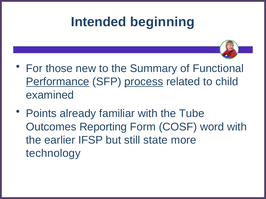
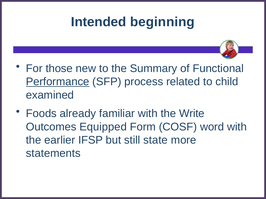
process underline: present -> none
Points: Points -> Foods
Tube: Tube -> Write
Reporting: Reporting -> Equipped
technology: technology -> statements
